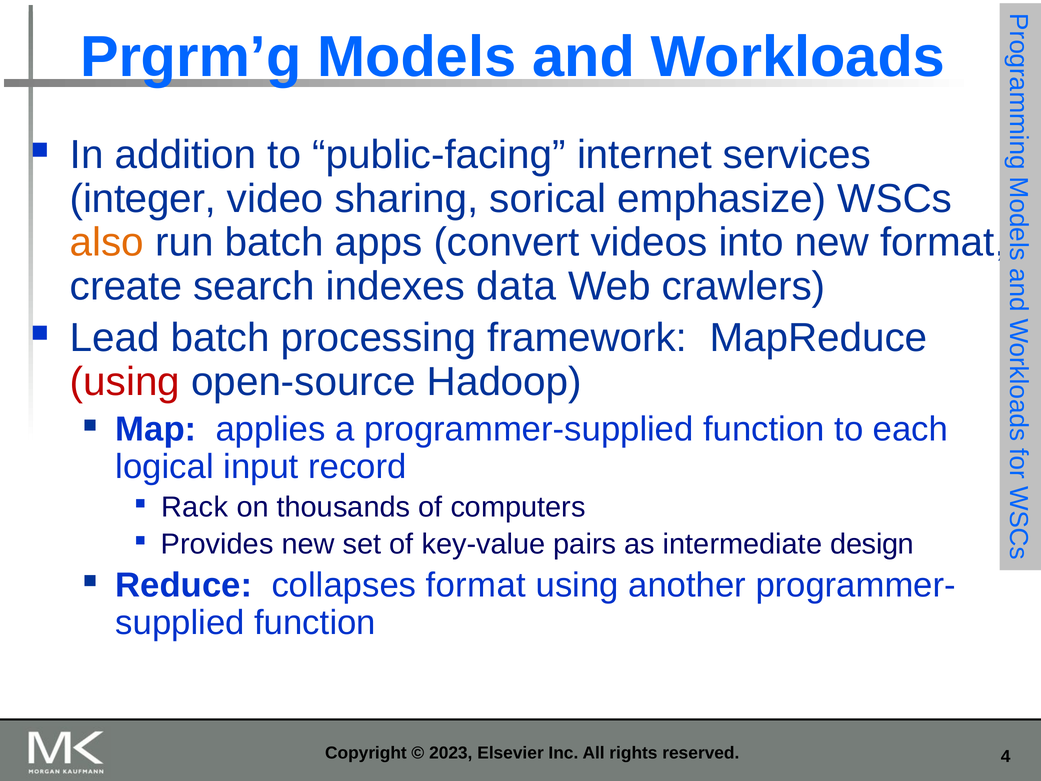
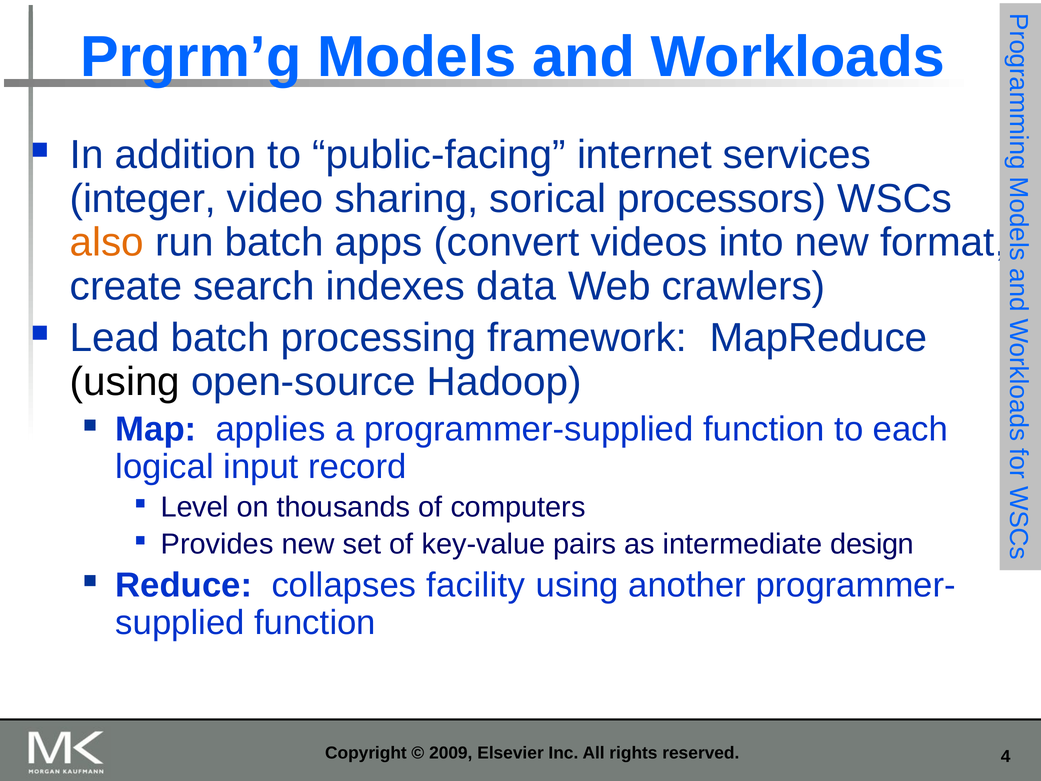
emphasize: emphasize -> processors
using at (125, 382) colour: red -> black
Rack: Rack -> Level
collapses format: format -> facility
2023: 2023 -> 2009
